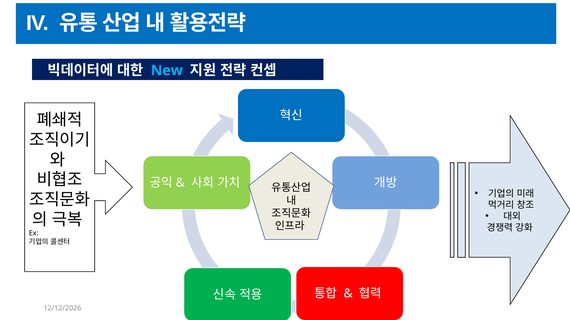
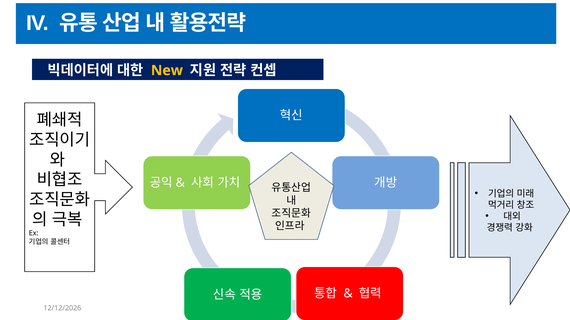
New colour: light blue -> yellow
